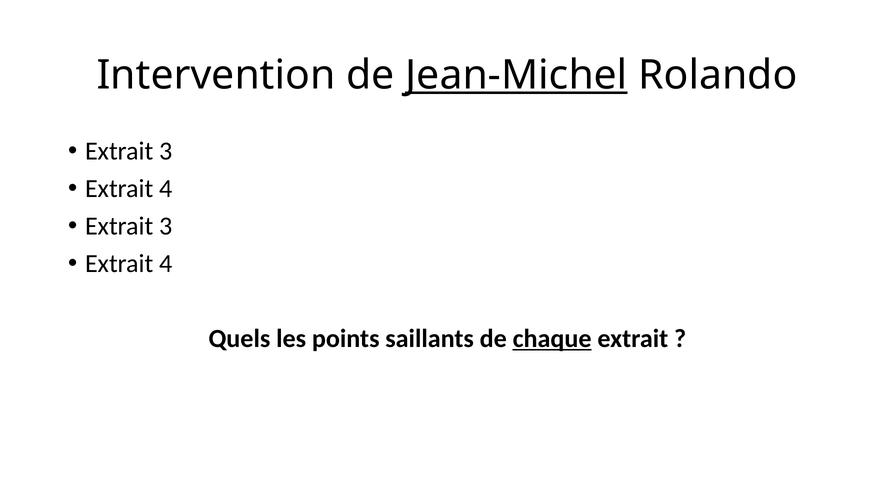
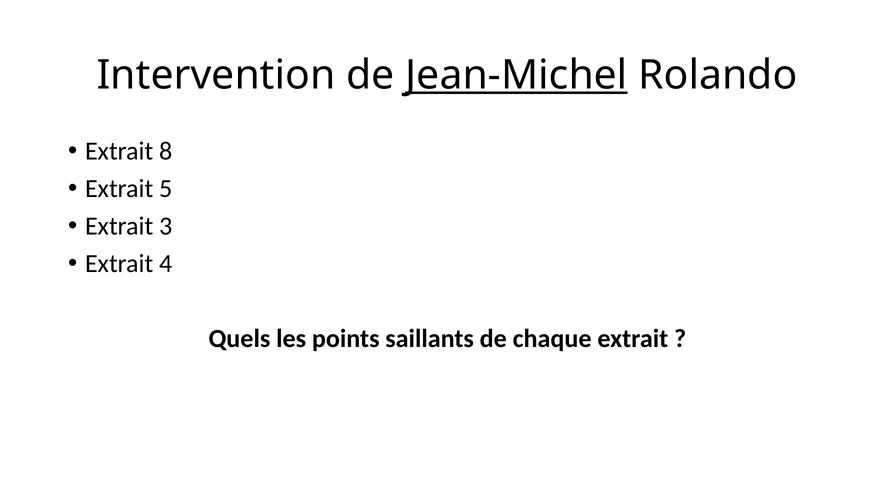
3 at (166, 151): 3 -> 8
4 at (166, 189): 4 -> 5
chaque underline: present -> none
